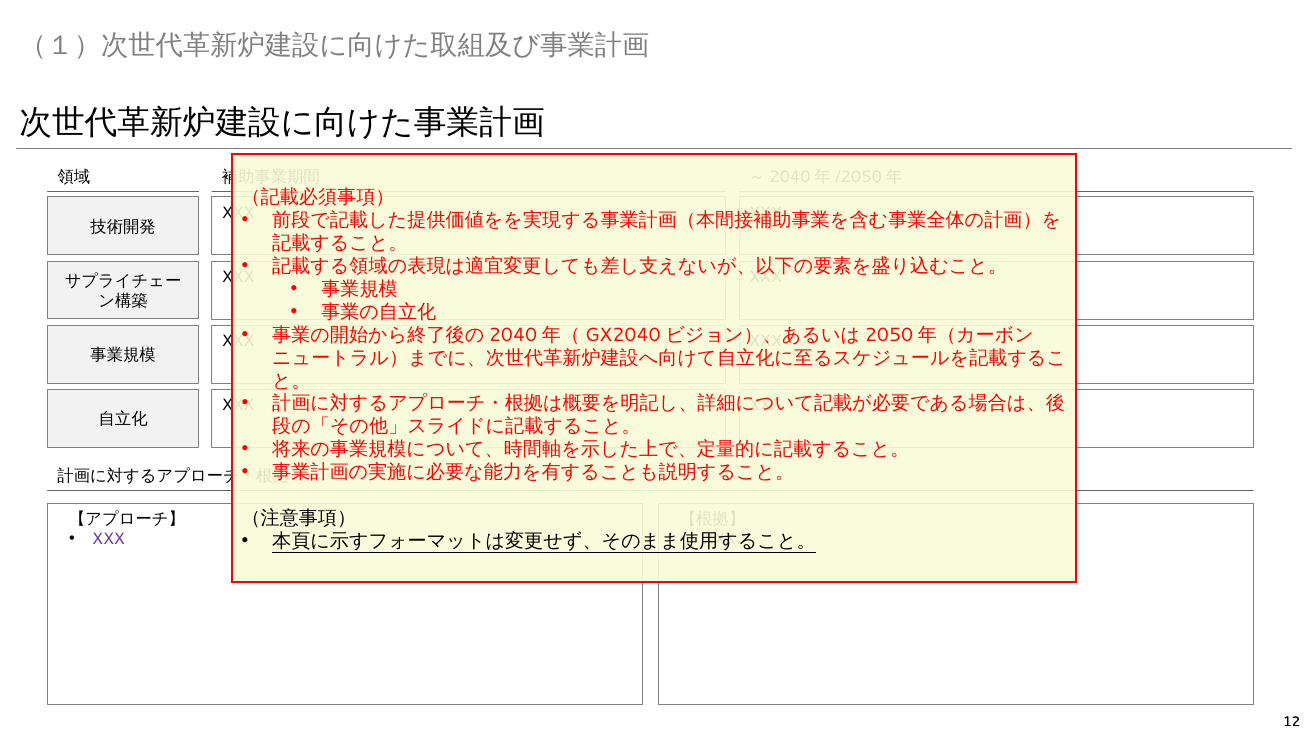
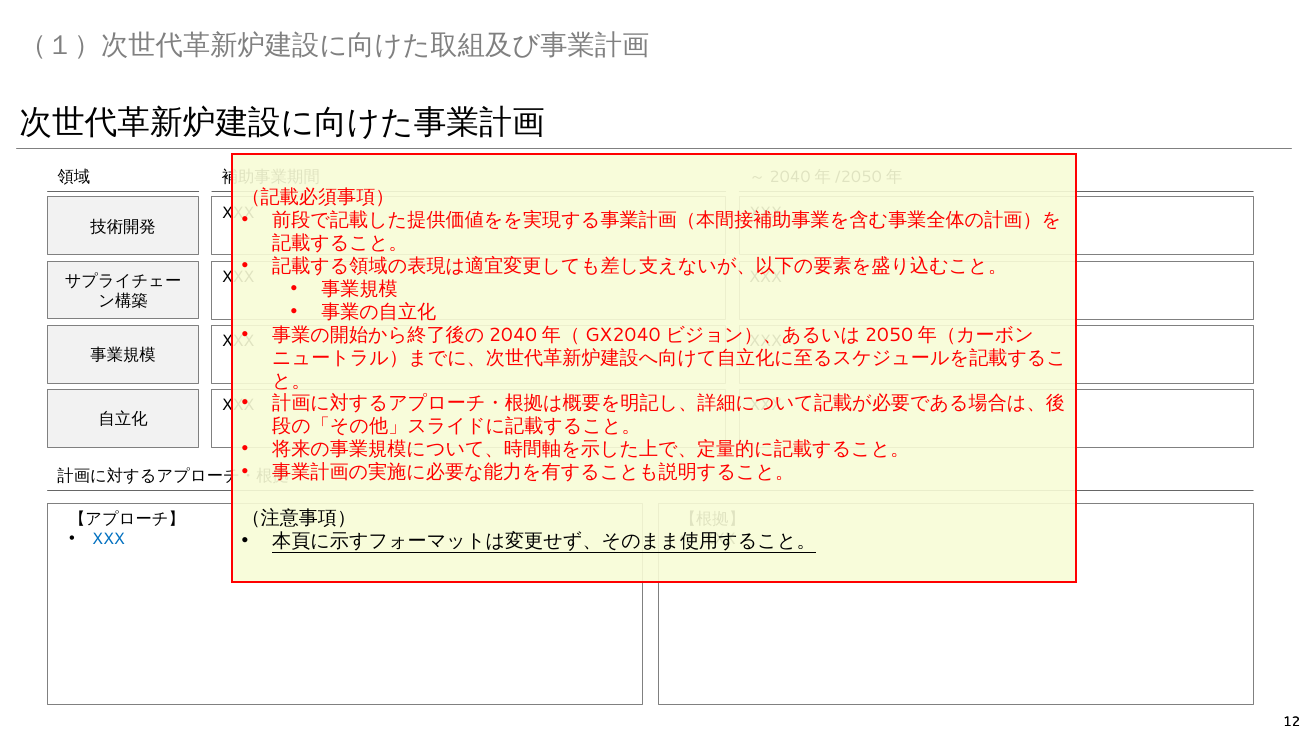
XXX at (109, 539) colour: purple -> blue
